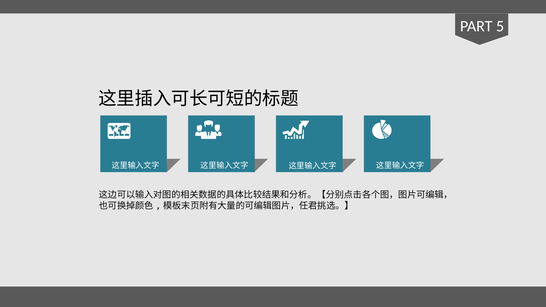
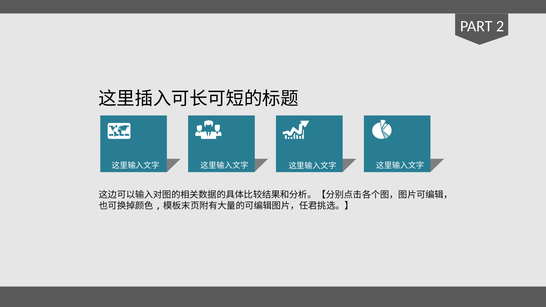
5: 5 -> 2
